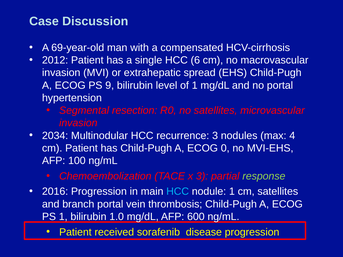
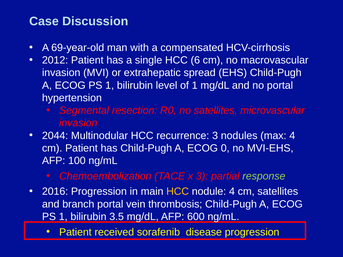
9 at (110, 85): 9 -> 1
2034: 2034 -> 2044
HCC at (178, 192) colour: light blue -> yellow
nodule 1: 1 -> 4
1.0: 1.0 -> 3.5
